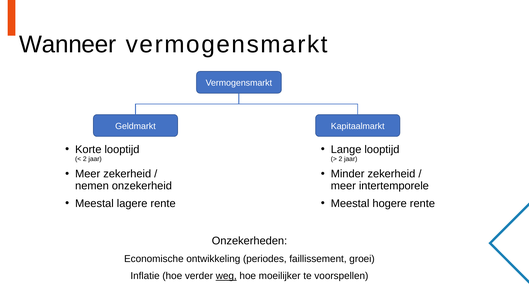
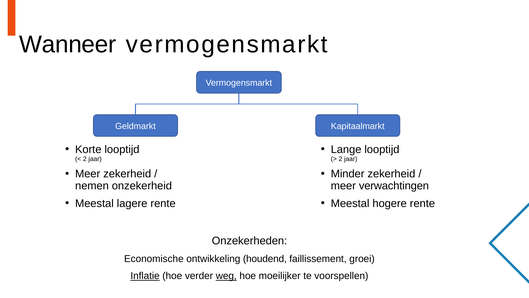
intertemporele: intertemporele -> verwachtingen
periodes: periodes -> houdend
Inflatie underline: none -> present
